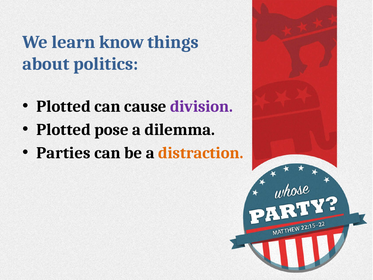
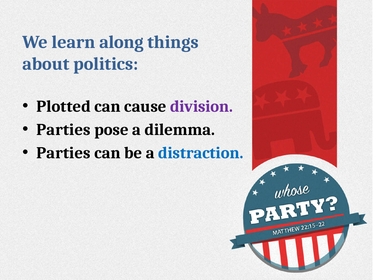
know: know -> along
Plotted at (64, 129): Plotted -> Parties
distraction colour: orange -> blue
